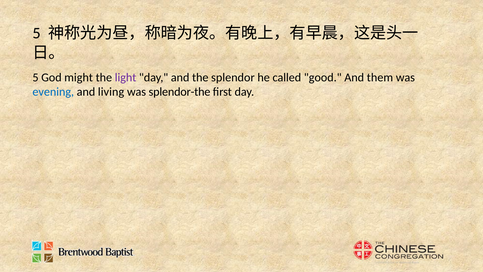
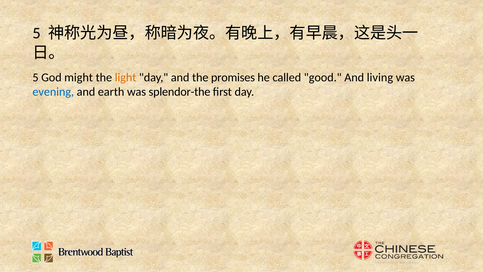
light colour: purple -> orange
splendor: splendor -> promises
them: them -> living
living: living -> earth
